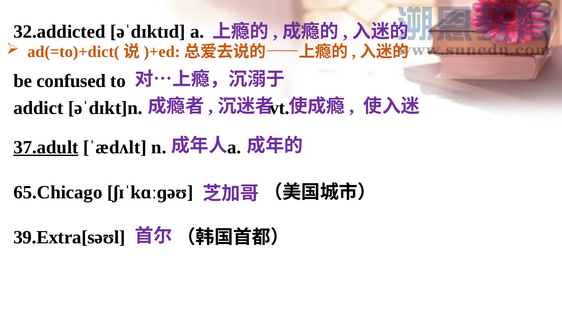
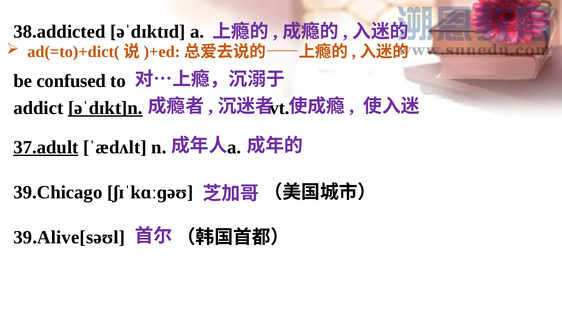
32.addicted: 32.addicted -> 38.addicted
əˈdɪkt]n underline: none -> present
65.Chicago: 65.Chicago -> 39.Chicago
39.Extra[səʊl: 39.Extra[səʊl -> 39.Alive[səʊl
